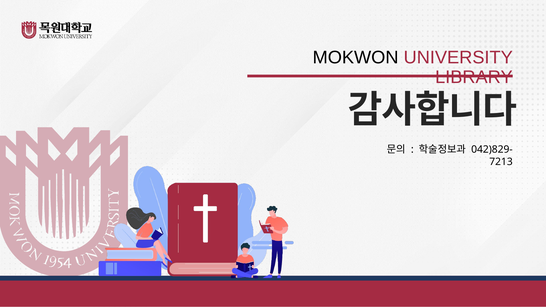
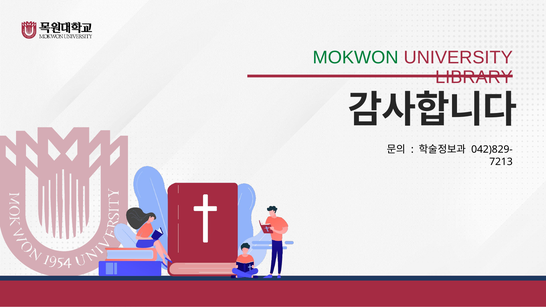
MOKWON colour: black -> green
